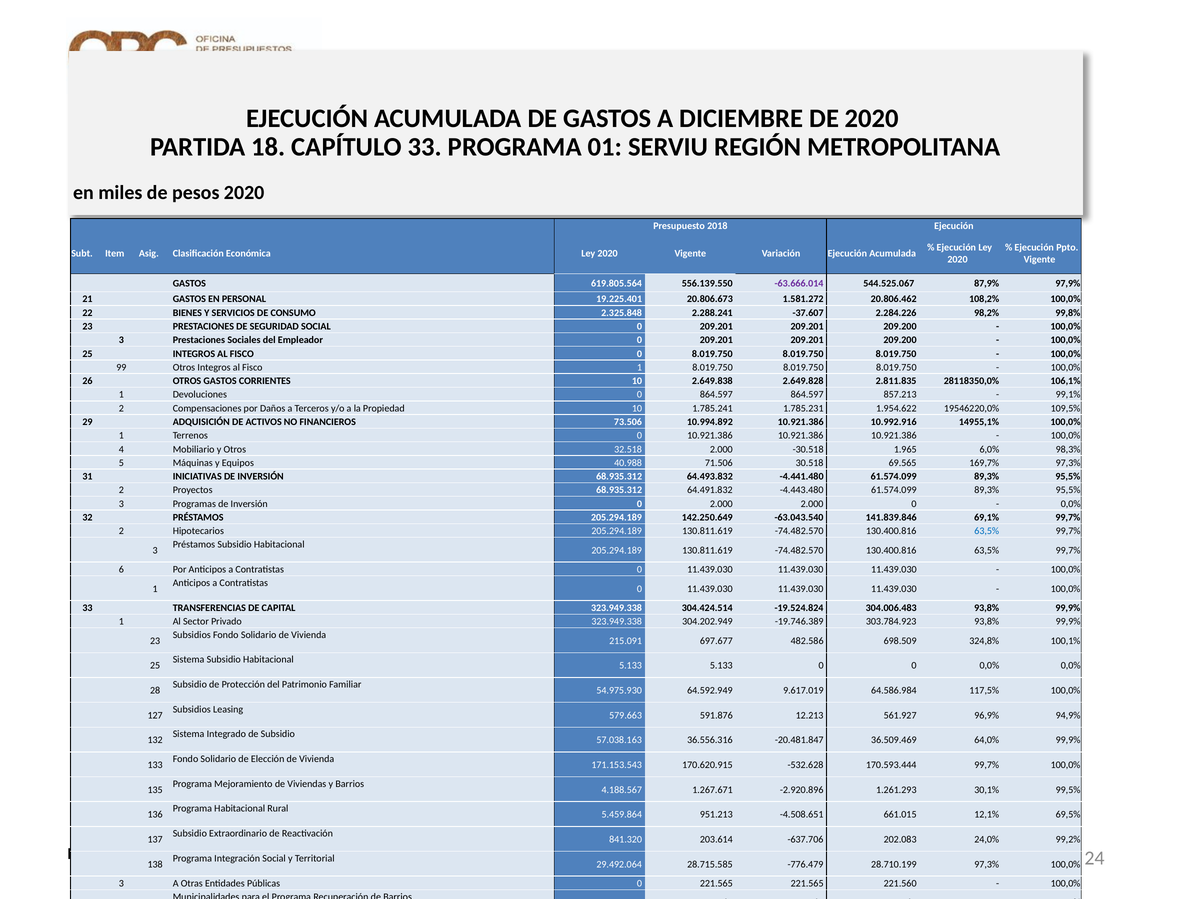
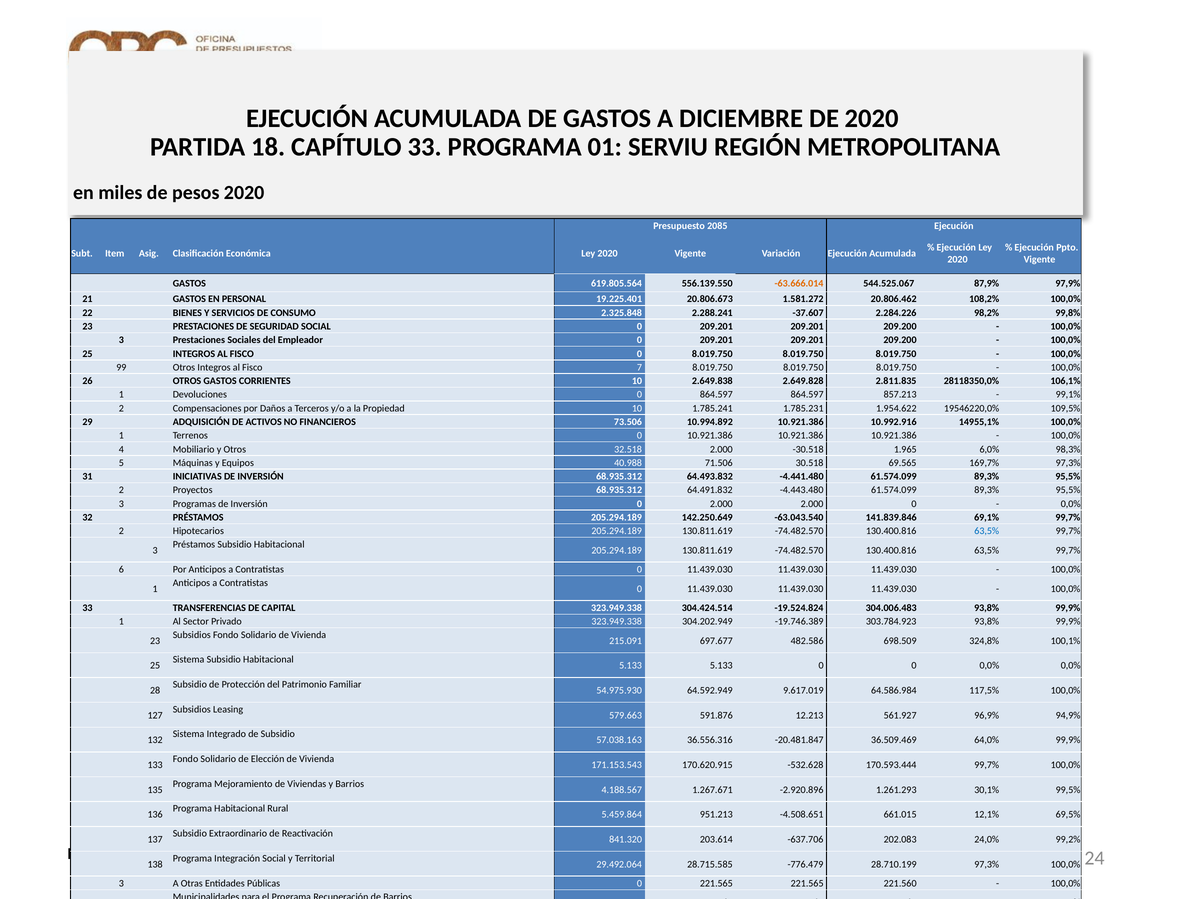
2018: 2018 -> 2085
-63.666.014 colour: purple -> orange
Fisco 1: 1 -> 7
